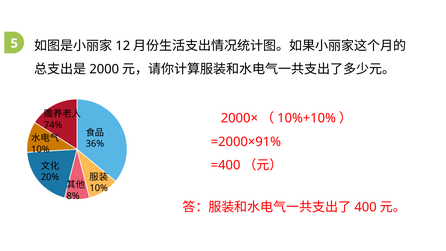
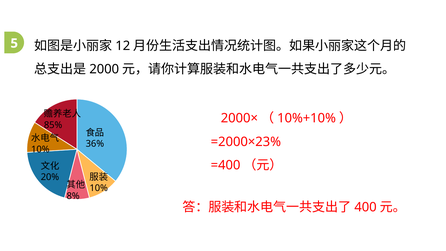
74%: 74% -> 85%
=2000×91%: =2000×91% -> =2000×23%
